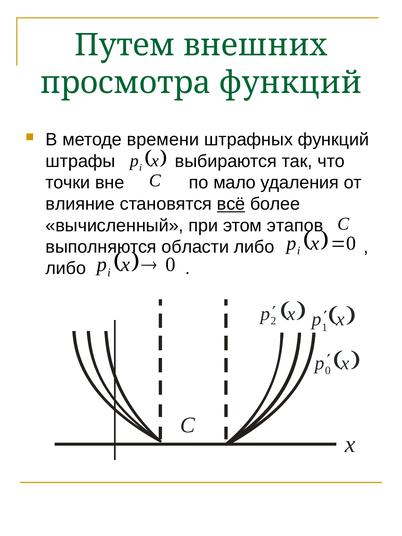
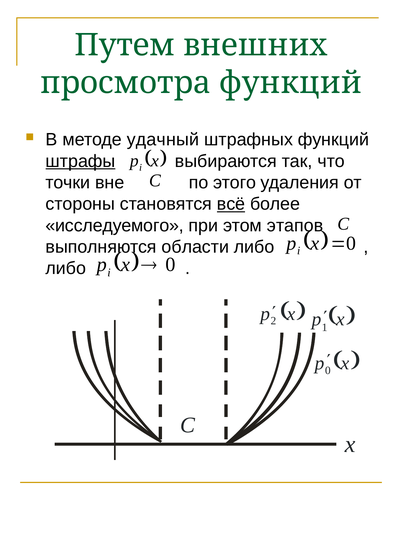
времени: времени -> удачный
штрафы underline: none -> present
мало: мало -> этого
влияние: влияние -> стороны
вычисленный: вычисленный -> исследуемого
